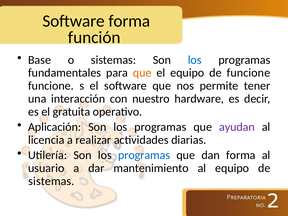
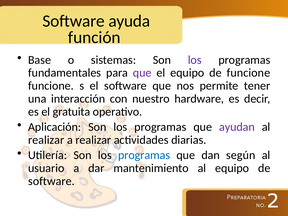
Software forma: forma -> ayuda
los at (195, 60) colour: blue -> purple
que at (142, 73) colour: orange -> purple
licencia at (46, 140): licencia -> realizar
dan forma: forma -> según
sistemas at (51, 181): sistemas -> software
